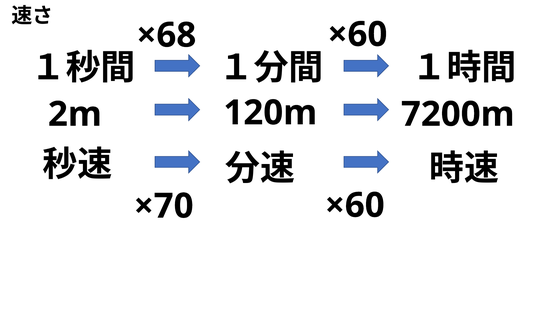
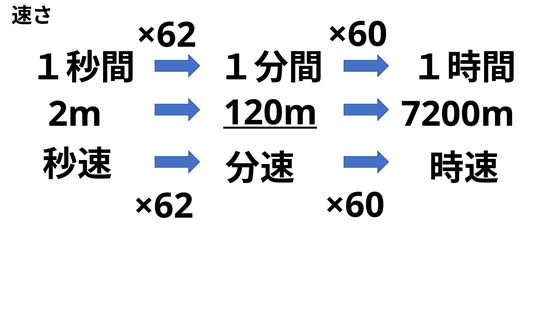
×68 at (166, 35): ×68 -> ×62
120m underline: none -> present
×70 at (164, 206): ×70 -> ×62
